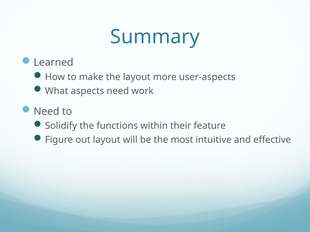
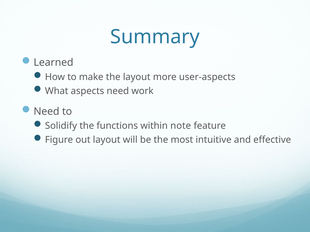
their: their -> note
